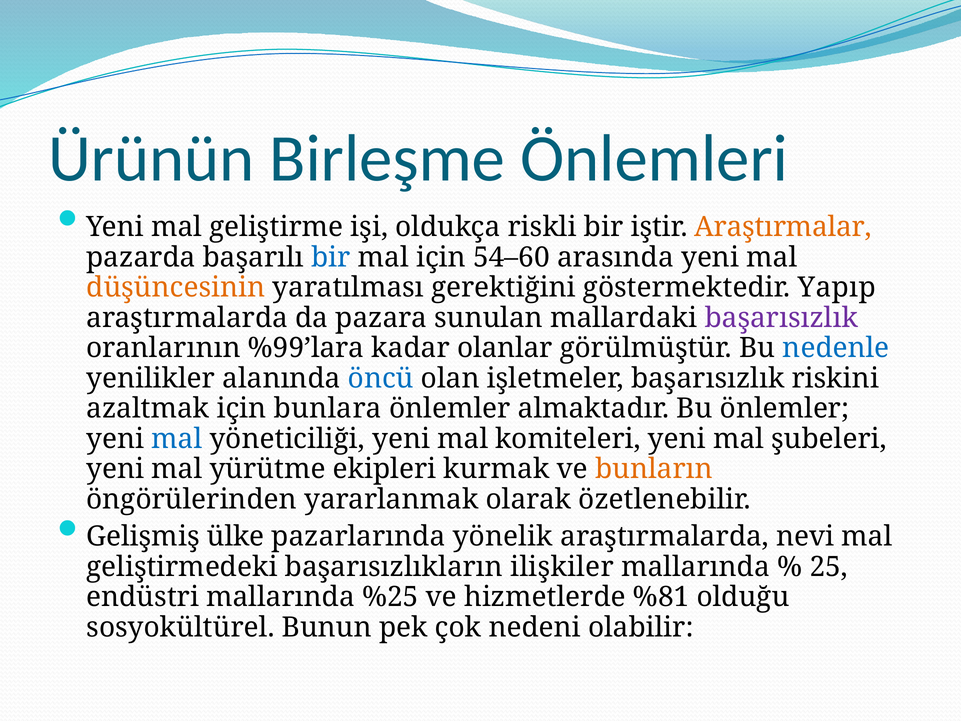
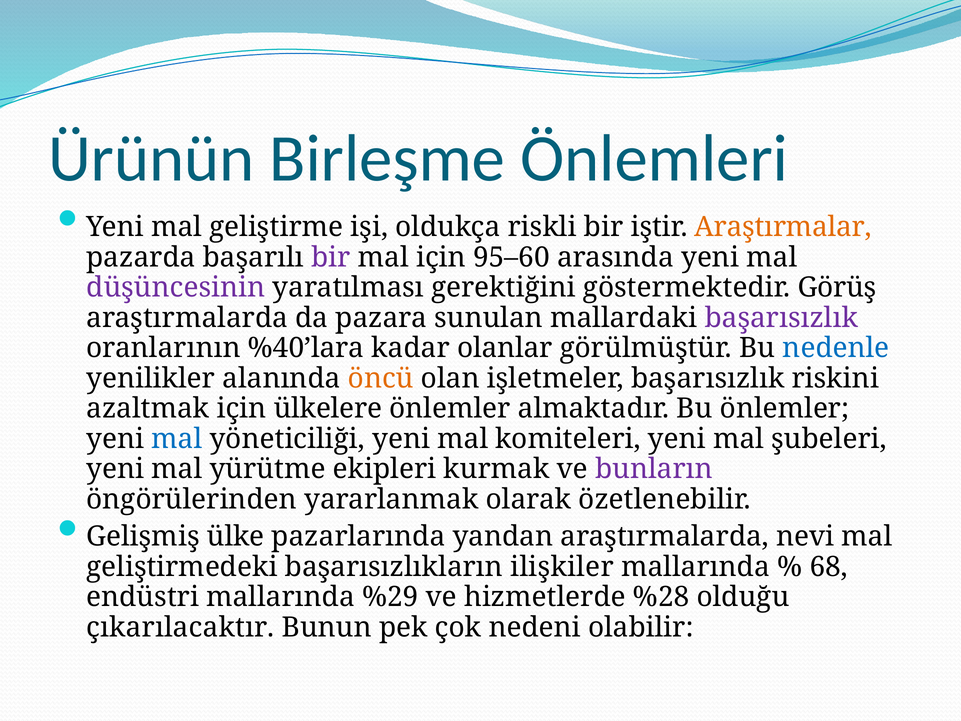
bir at (331, 257) colour: blue -> purple
54–60: 54–60 -> 95–60
düşüncesinin colour: orange -> purple
Yapıp: Yapıp -> Görüş
%99’lara: %99’lara -> %40’lara
öncü colour: blue -> orange
bunlara: bunlara -> ülkelere
bunların colour: orange -> purple
yönelik: yönelik -> yandan
25: 25 -> 68
%25: %25 -> %29
%81: %81 -> %28
sosyokültürel: sosyokültürel -> çıkarılacaktır
